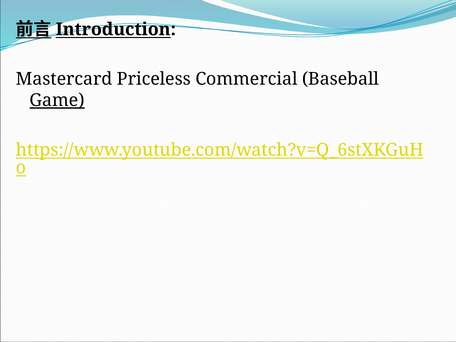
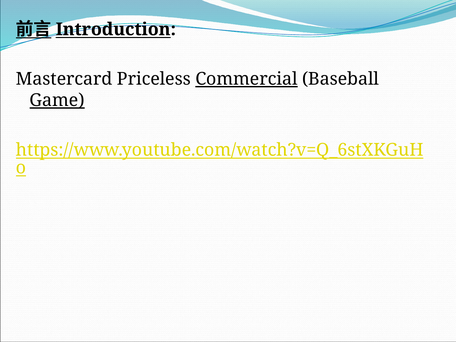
Commercial underline: none -> present
